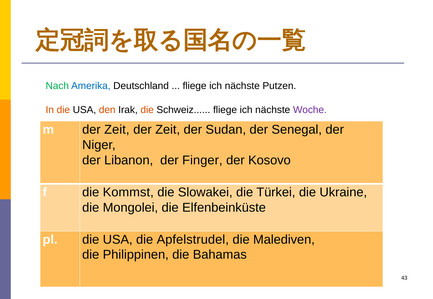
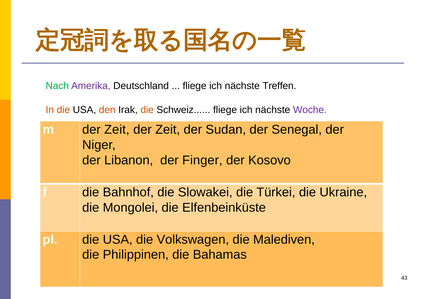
Amerika colour: blue -> purple
Putzen: Putzen -> Treffen
Kommst: Kommst -> Bahnhof
Apfelstrudel: Apfelstrudel -> Volkswagen
